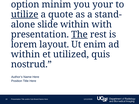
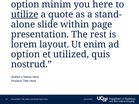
you your: your -> here
within with: with -> page
The underline: present -> none
within at (26, 55): within -> option
